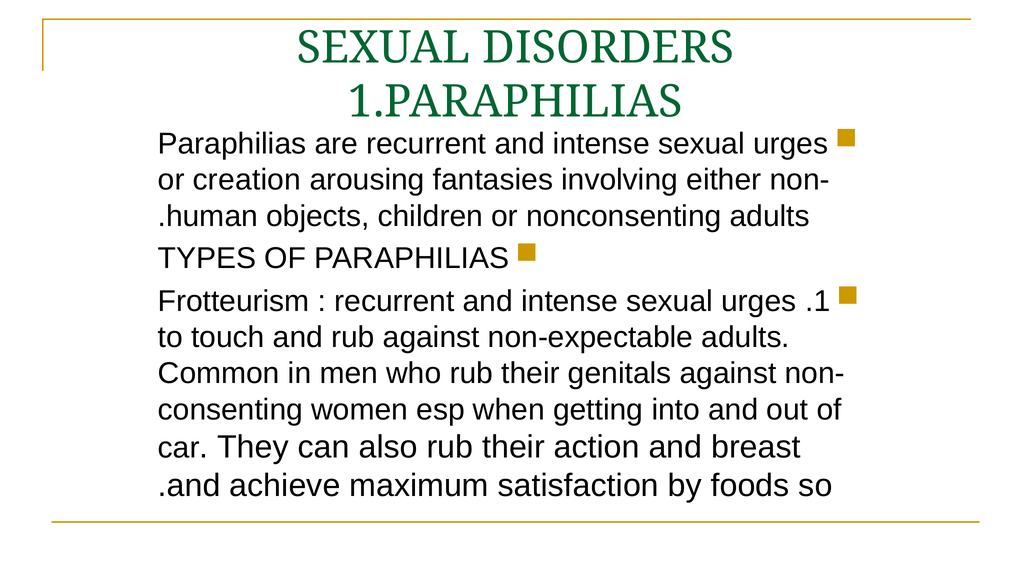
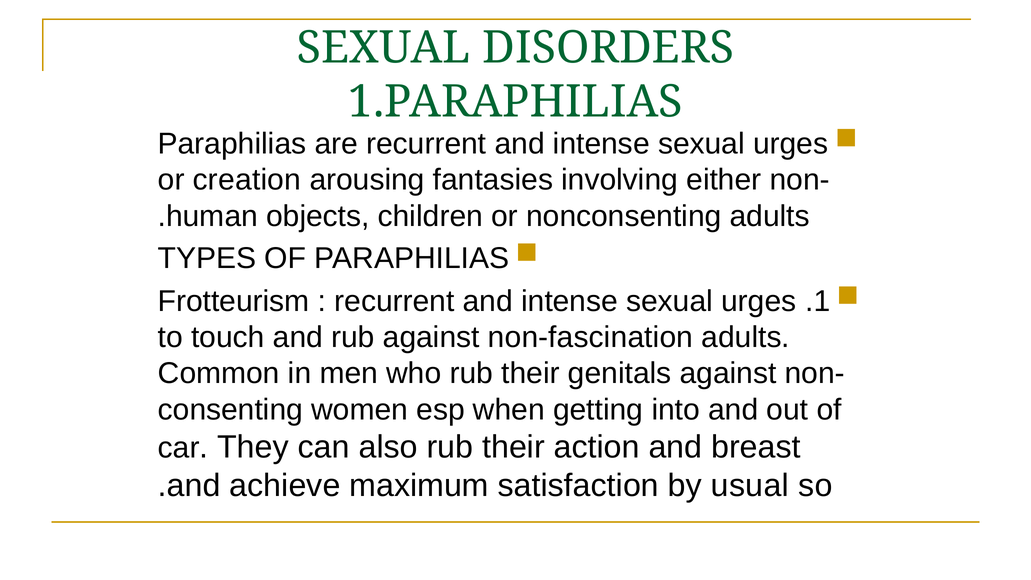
non-expectable: non-expectable -> non-fascination
foods: foods -> usual
